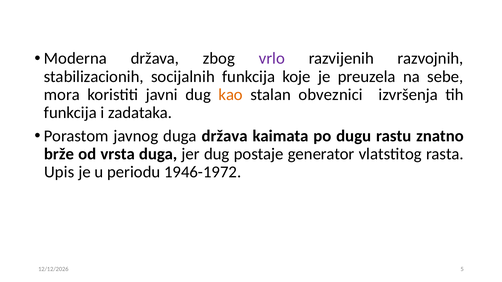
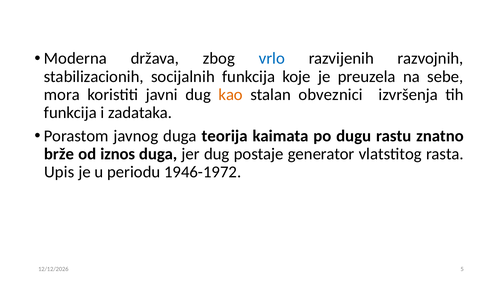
vrlo colour: purple -> blue
duga država: država -> teorija
vrsta: vrsta -> iznos
